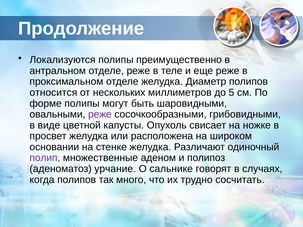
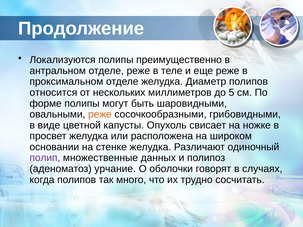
реже at (100, 114) colour: purple -> orange
аденом: аденом -> данных
сальнике: сальнике -> оболочки
